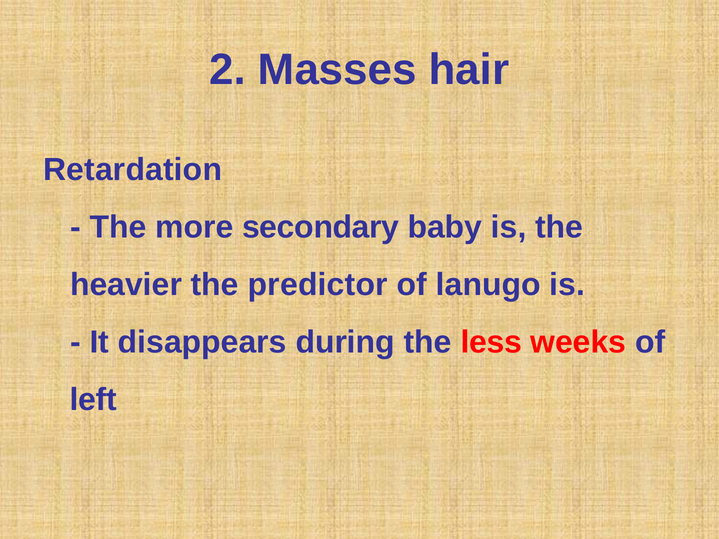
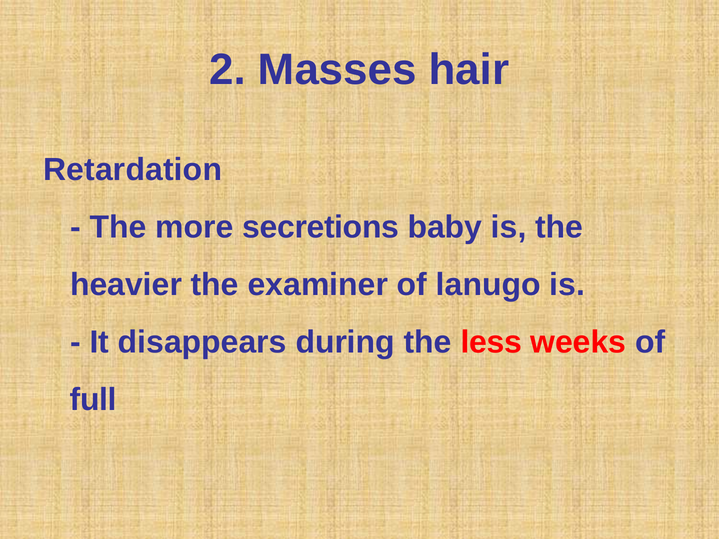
secondary: secondary -> secretions
predictor: predictor -> examiner
left: left -> full
